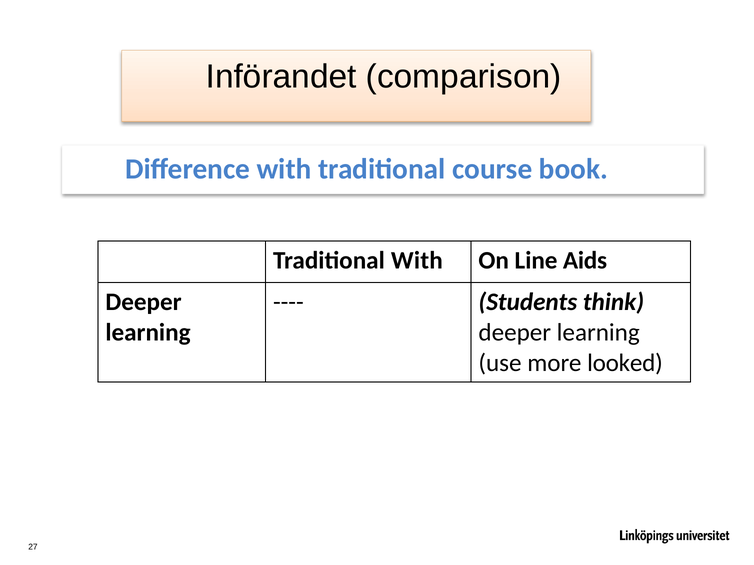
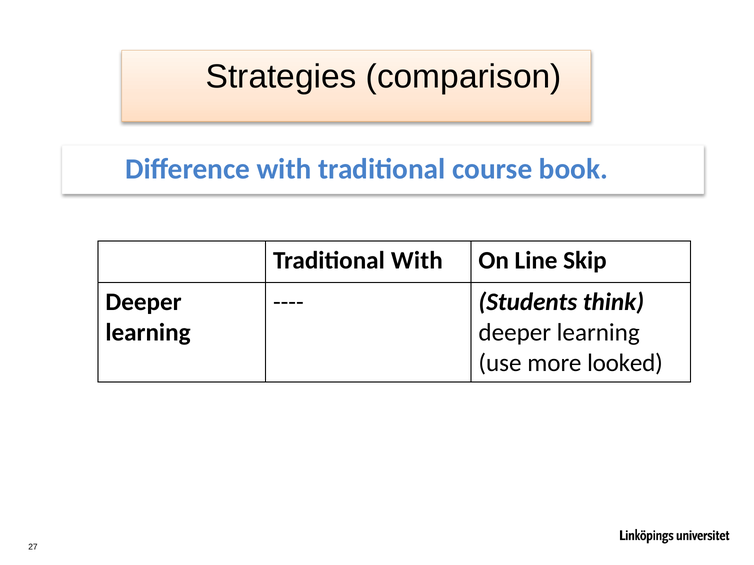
Införandet: Införandet -> Strategies
Aids: Aids -> Skip
